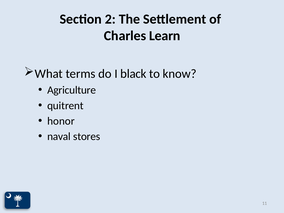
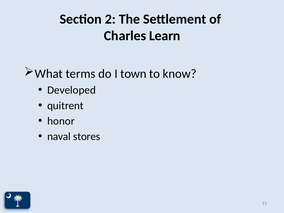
black: black -> town
Agriculture: Agriculture -> Developed
